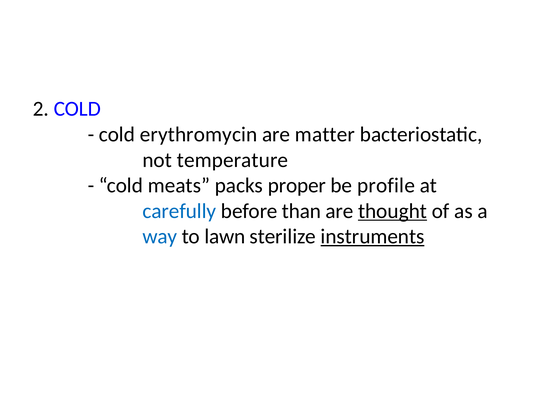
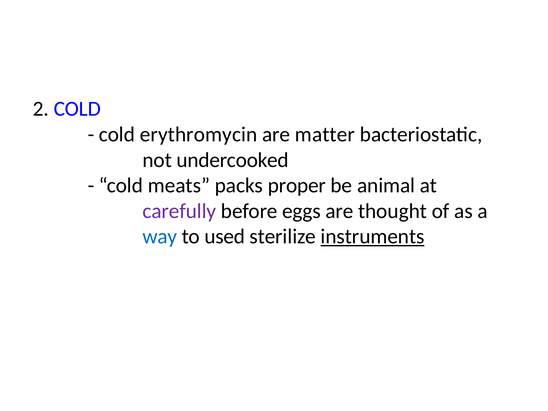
temperature: temperature -> undercooked
profile: profile -> animal
carefully colour: blue -> purple
than: than -> eggs
thought underline: present -> none
lawn: lawn -> used
